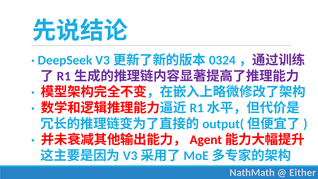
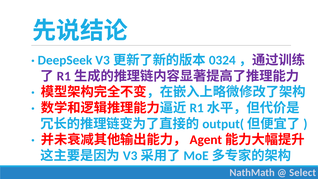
Either: Either -> Select
